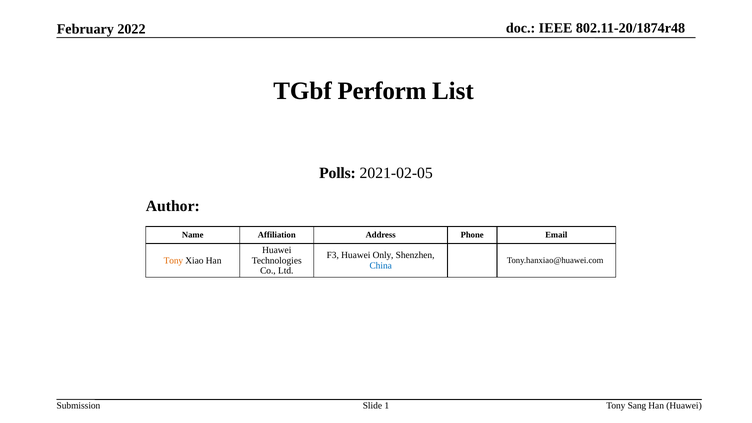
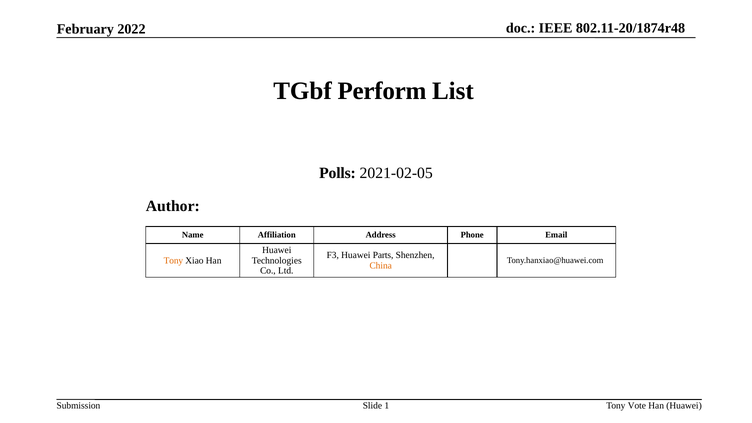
Only: Only -> Parts
China colour: blue -> orange
Sang: Sang -> Vote
